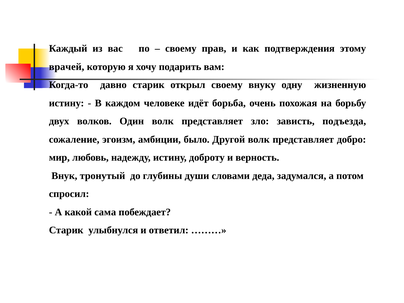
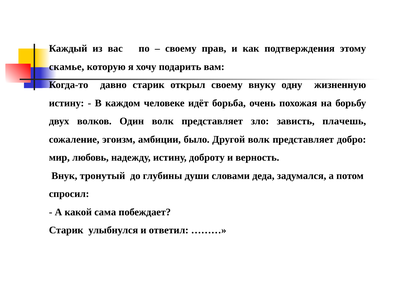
врачей: врачей -> скамье
подъезда: подъезда -> плачешь
